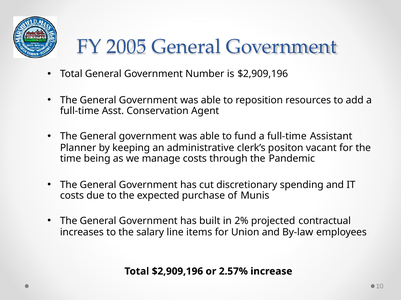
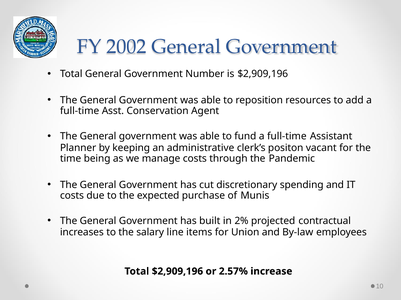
2005: 2005 -> 2002
